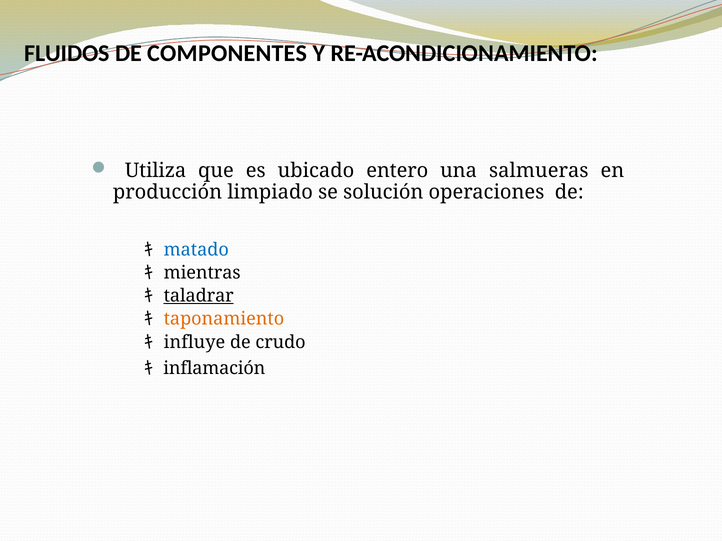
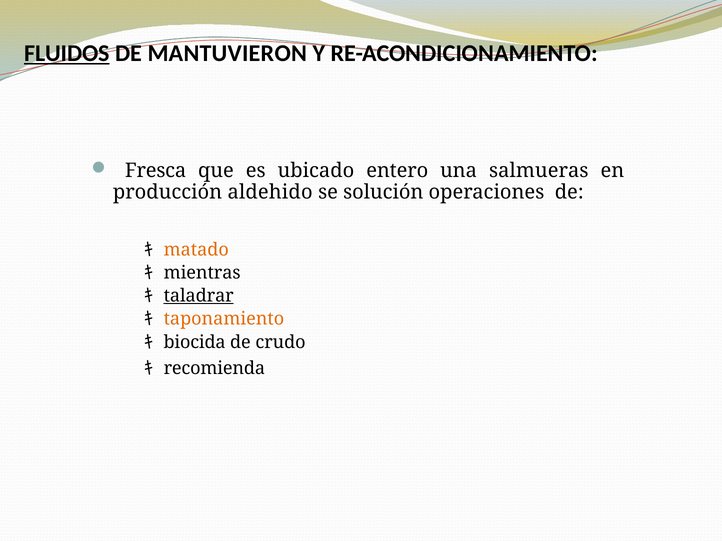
FLUIDOS underline: none -> present
COMPONENTES: COMPONENTES -> MANTUVIERON
Utiliza: Utiliza -> Fresca
limpiado: limpiado -> aldehido
matado colour: blue -> orange
influye: influye -> biocida
inflamación: inflamación -> recomienda
